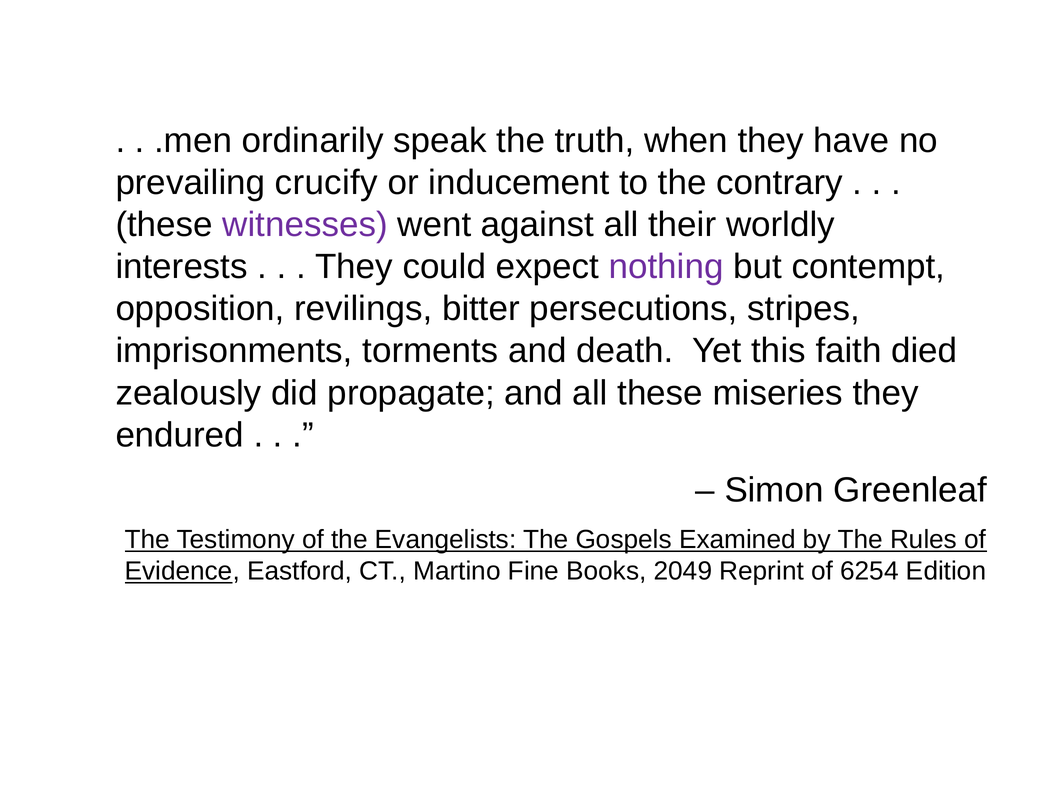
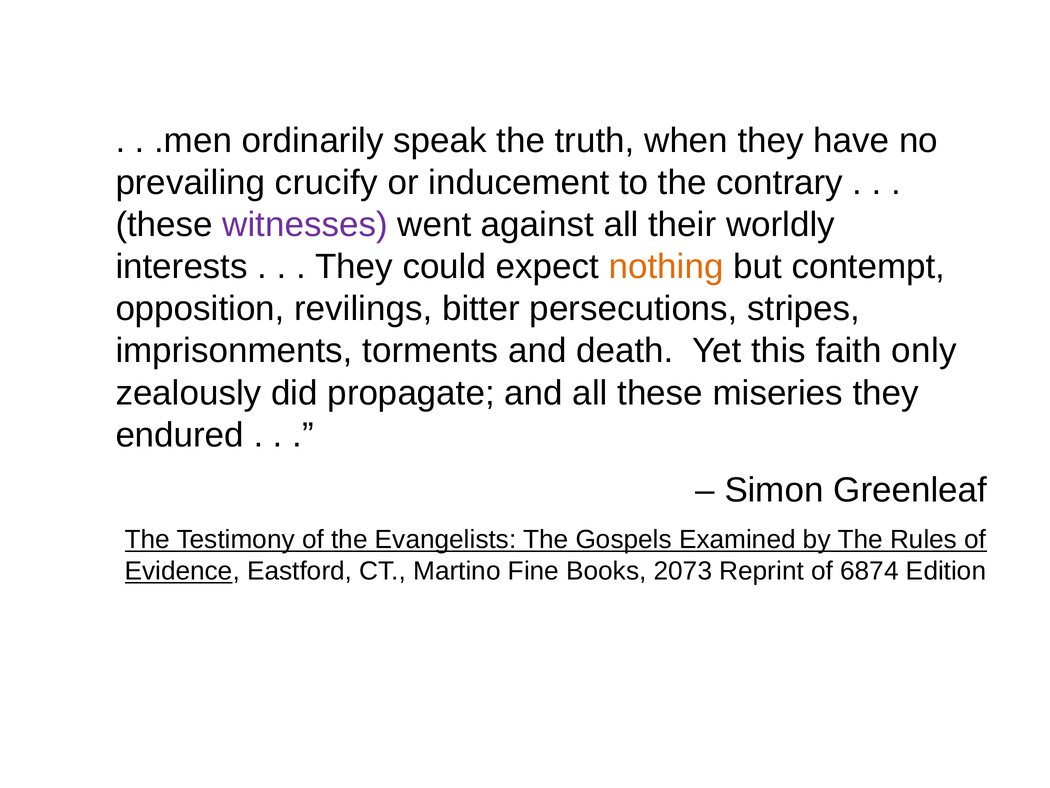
nothing colour: purple -> orange
died: died -> only
2049: 2049 -> 2073
6254: 6254 -> 6874
